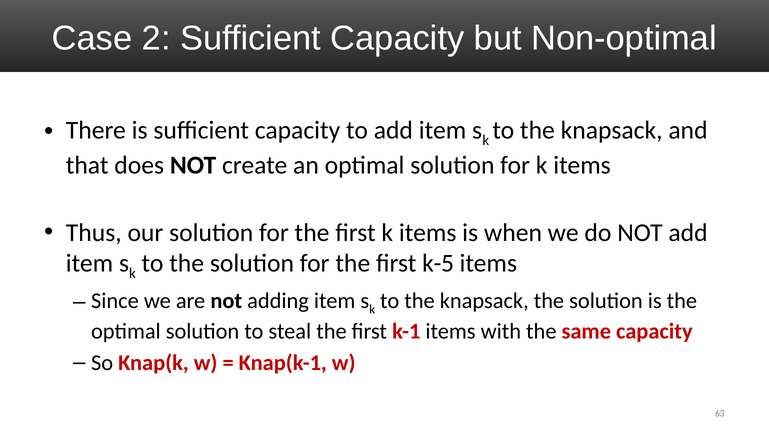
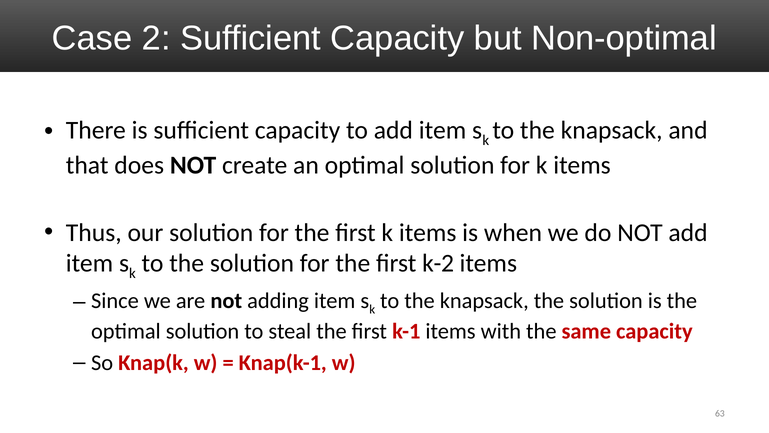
k-5: k-5 -> k-2
